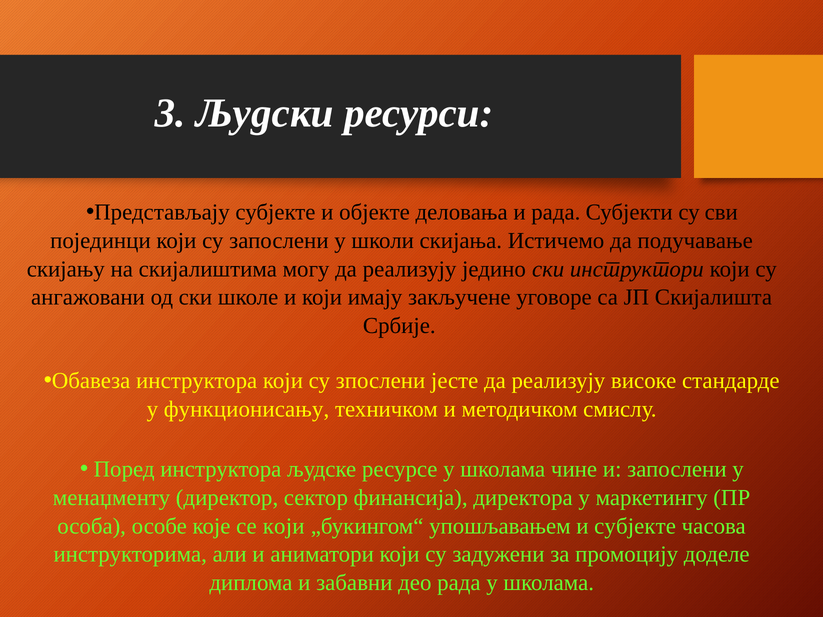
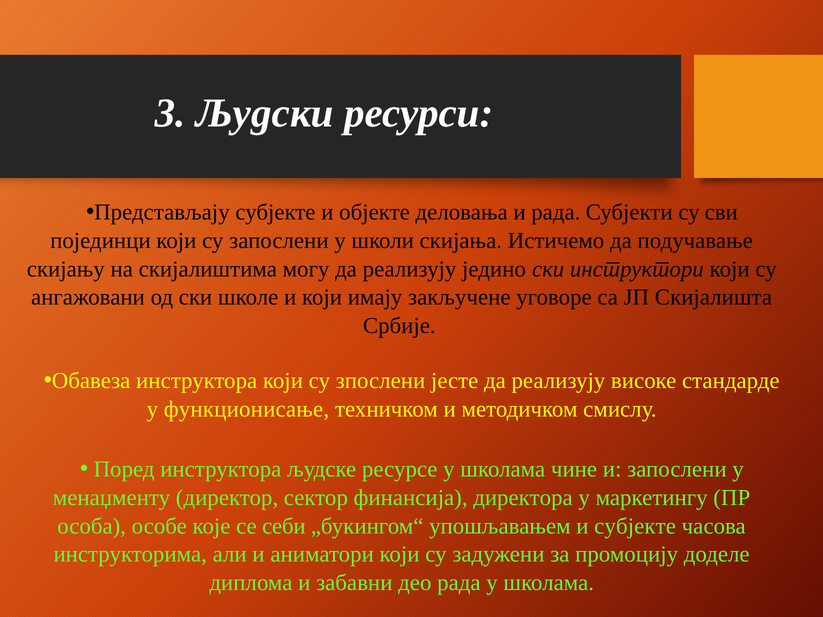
функционисању: функционисању -> функционисање
се који: који -> себи
